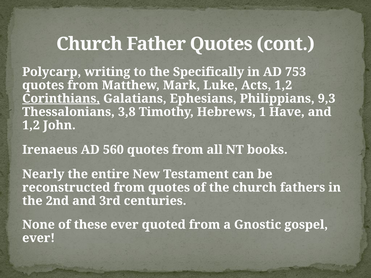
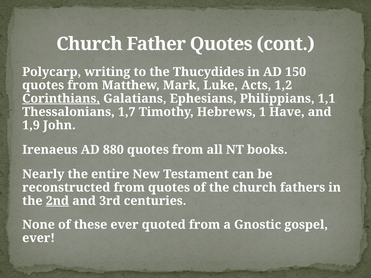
Specifically: Specifically -> Thucydides
753: 753 -> 150
9,3: 9,3 -> 1,1
3,8: 3,8 -> 1,7
1,2 at (31, 125): 1,2 -> 1,9
560: 560 -> 880
2nd underline: none -> present
